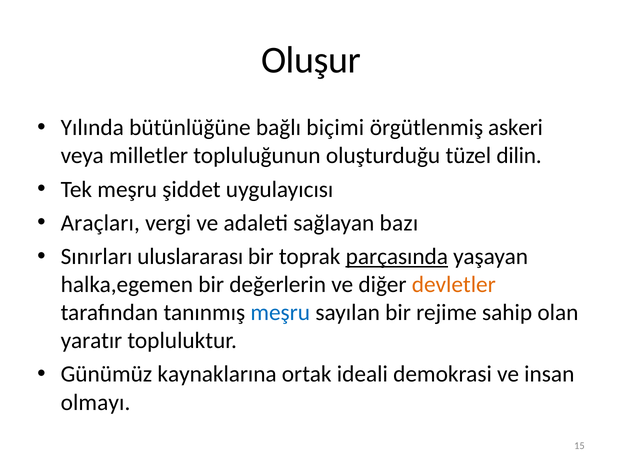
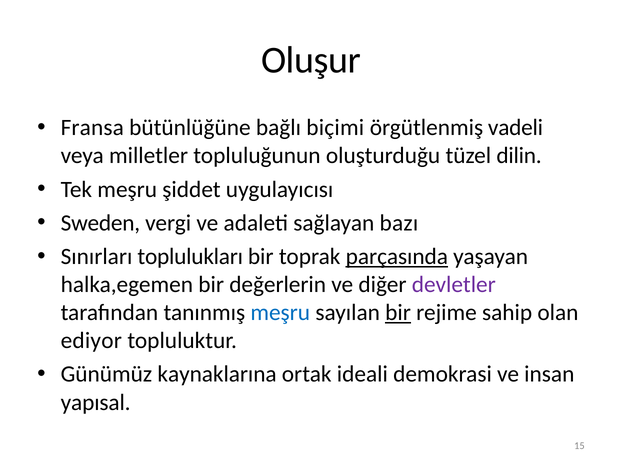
Yılında: Yılında -> Fransa
askeri: askeri -> vadeli
Araçları: Araçları -> Sweden
uluslararası: uluslararası -> toplulukları
devletler colour: orange -> purple
bir at (398, 312) underline: none -> present
yaratır: yaratır -> ediyor
olmayı: olmayı -> yapısal
